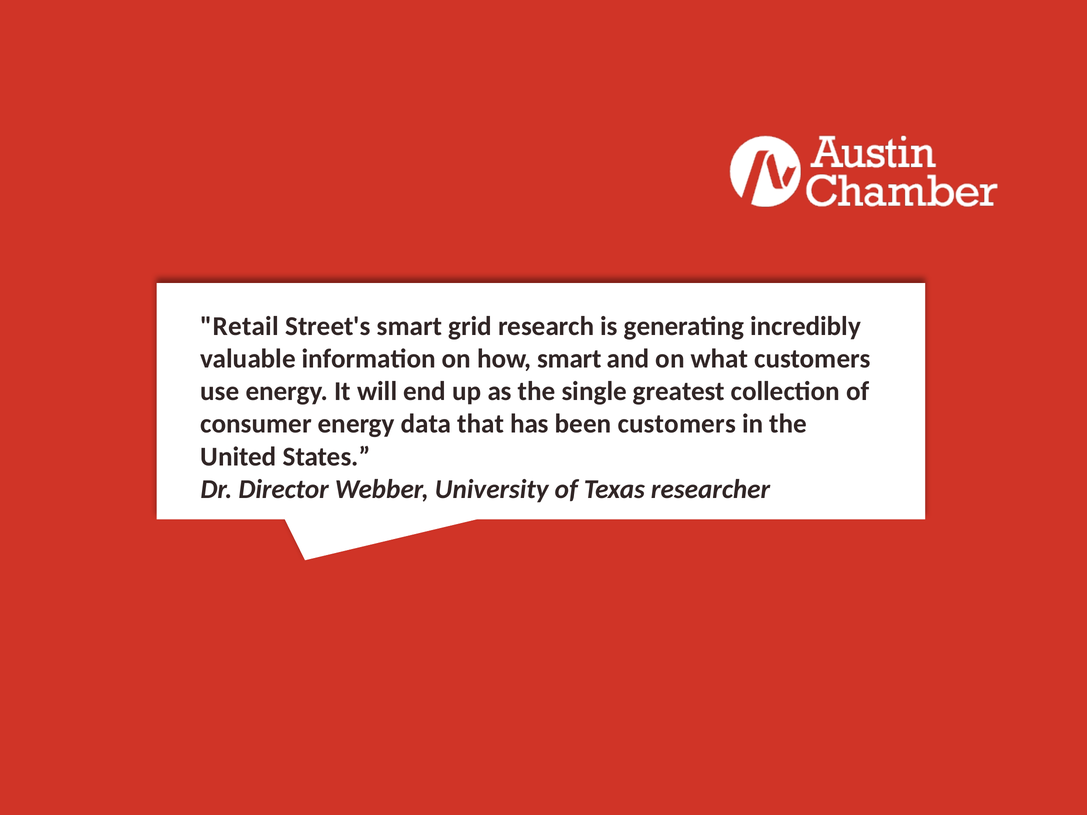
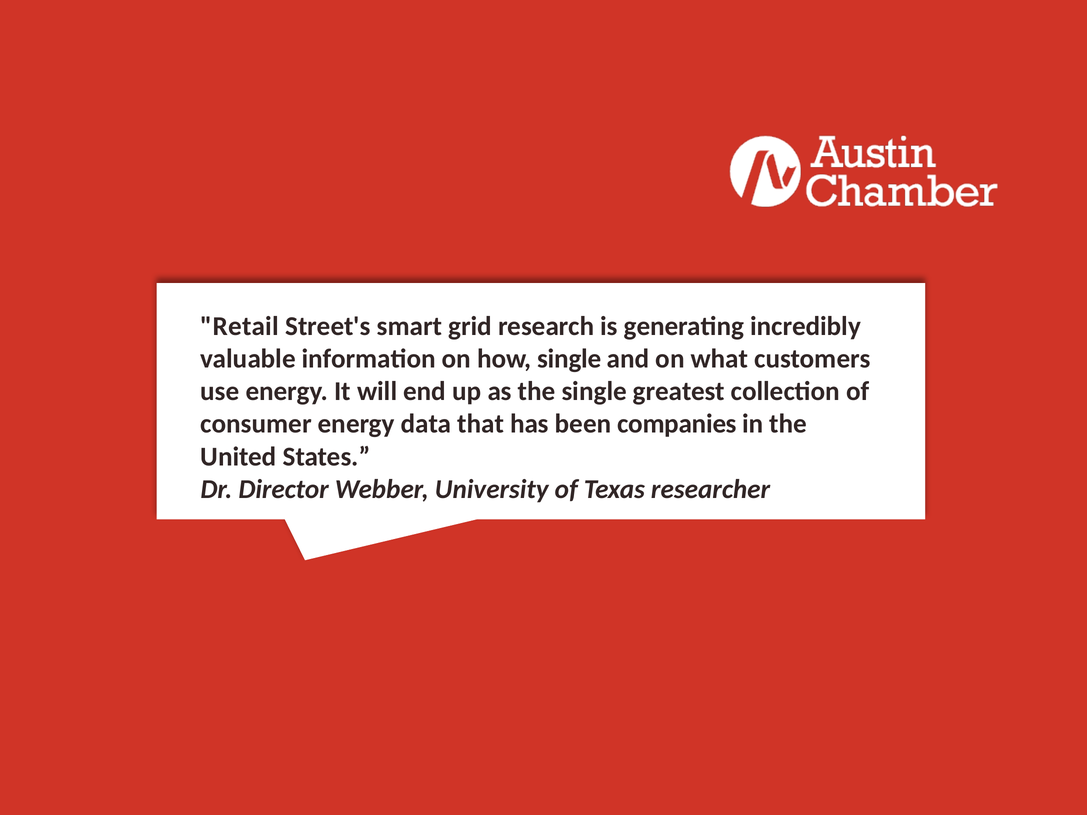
how smart: smart -> single
been customers: customers -> companies
